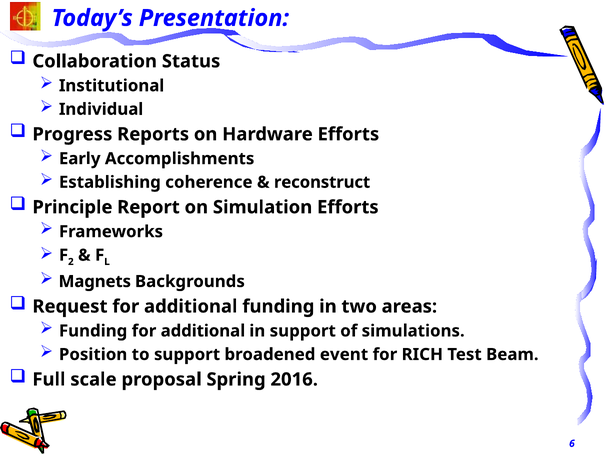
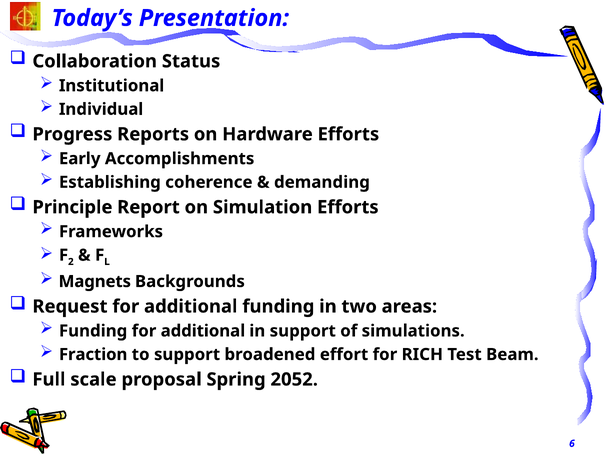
reconstruct: reconstruct -> demanding
Position: Position -> Fraction
event: event -> effort
2016: 2016 -> 2052
